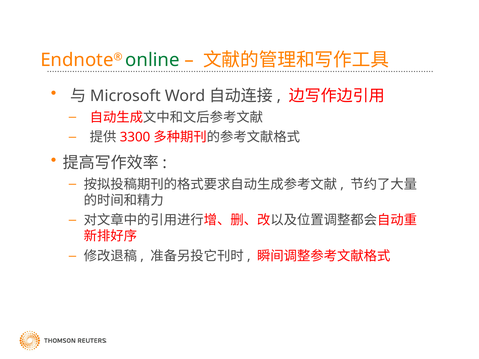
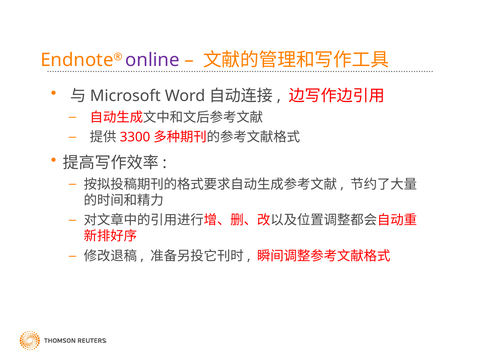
online colour: green -> purple
